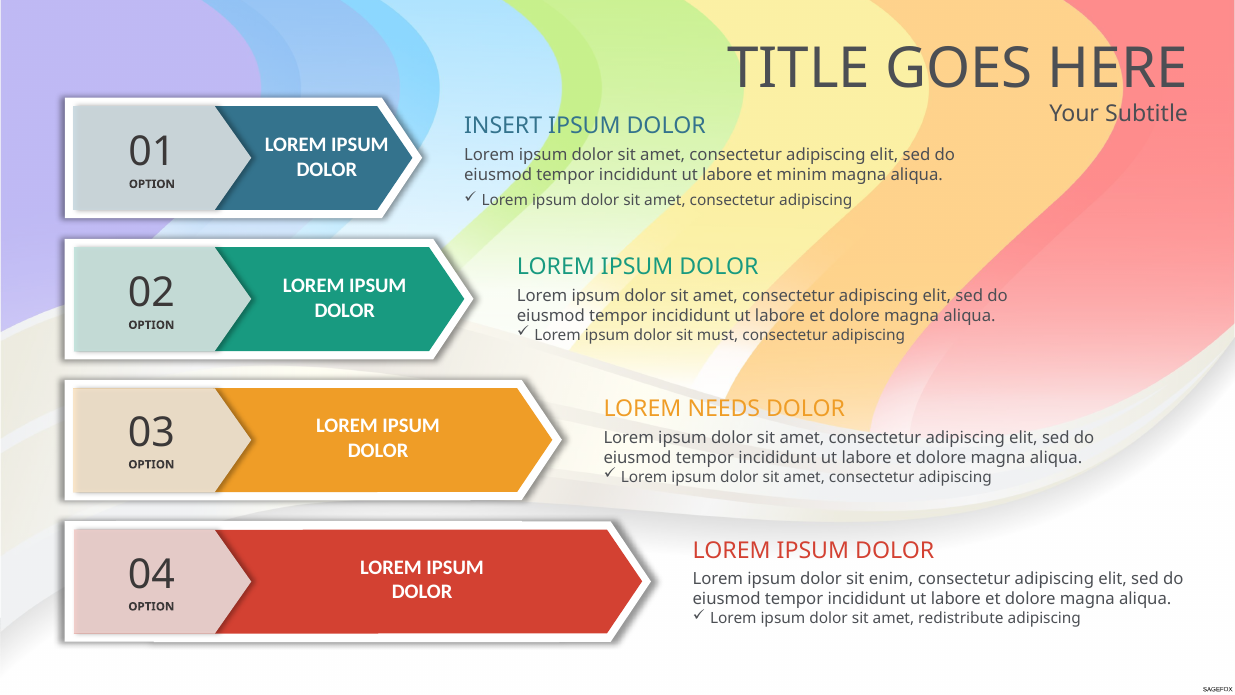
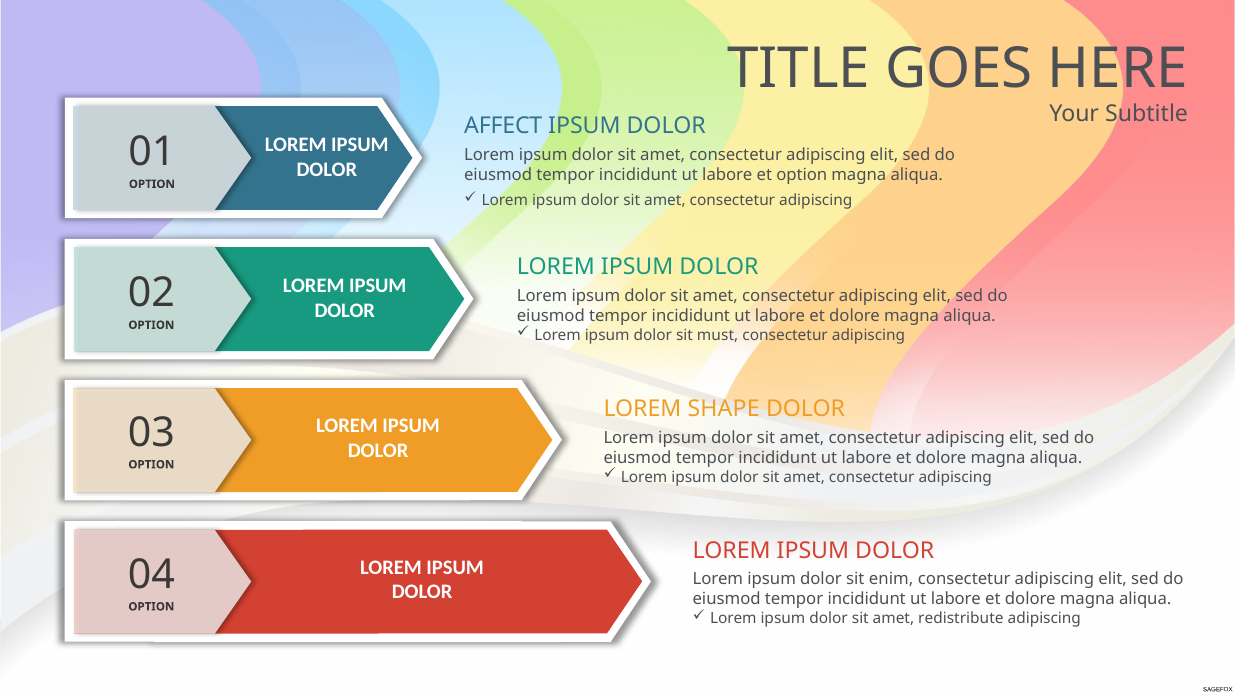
INSERT: INSERT -> AFFECT
et minim: minim -> option
NEEDS: NEEDS -> SHAPE
